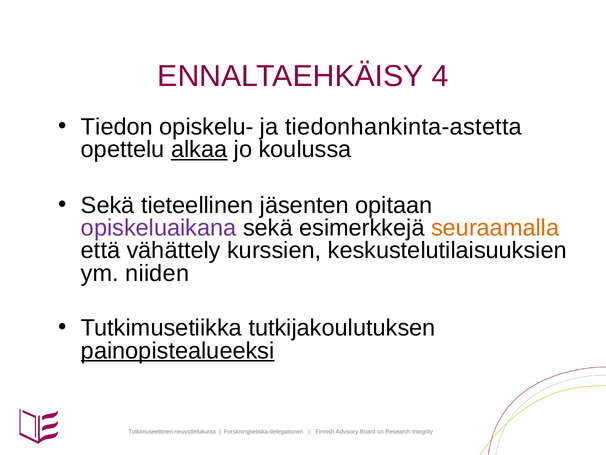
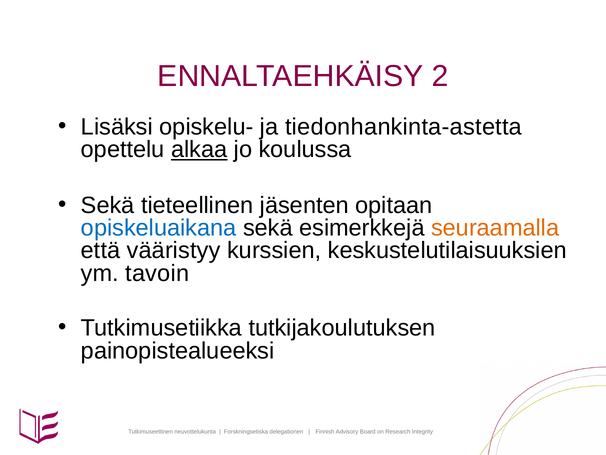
4: 4 -> 2
Tiedon: Tiedon -> Lisäksi
opiskeluaikana colour: purple -> blue
vähättely: vähättely -> vääristyy
niiden: niiden -> tavoin
painopistealueeksi underline: present -> none
